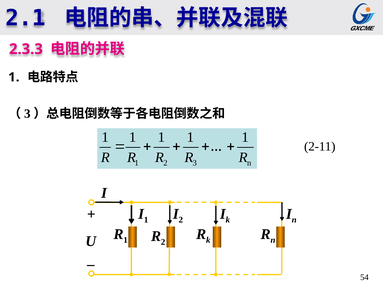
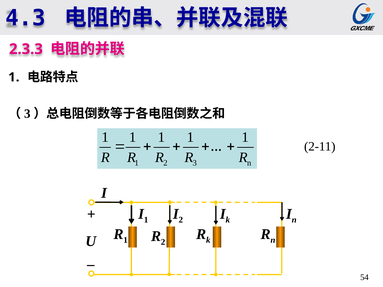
2.1: 2.1 -> 4.3
